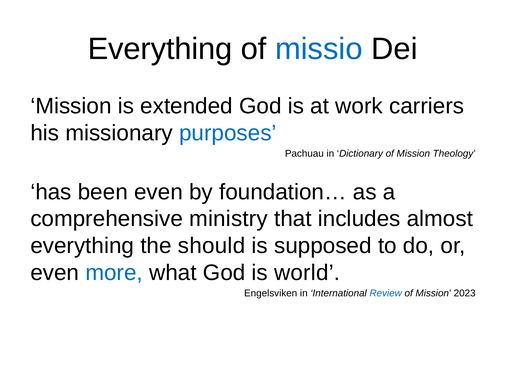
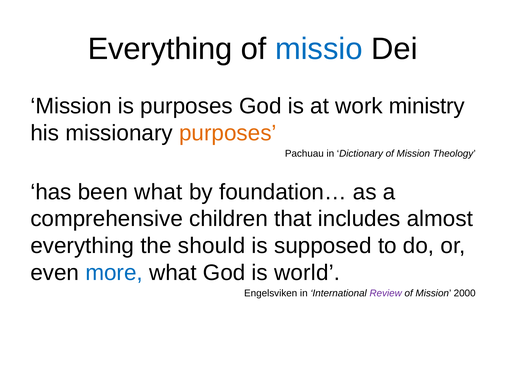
is extended: extended -> purposes
carriers: carriers -> ministry
purposes at (228, 133) colour: blue -> orange
been even: even -> what
ministry: ministry -> children
Review colour: blue -> purple
2023: 2023 -> 2000
